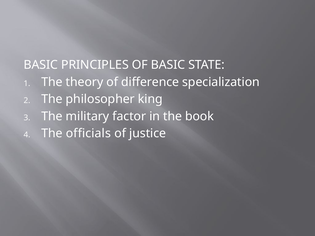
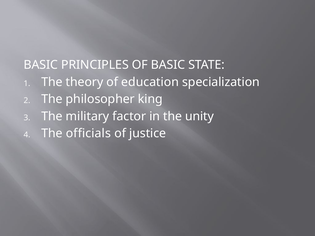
difference: difference -> education
book: book -> unity
